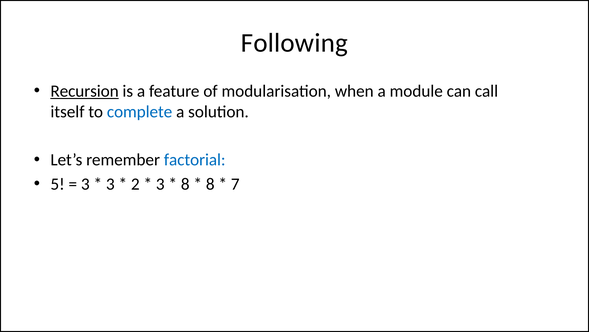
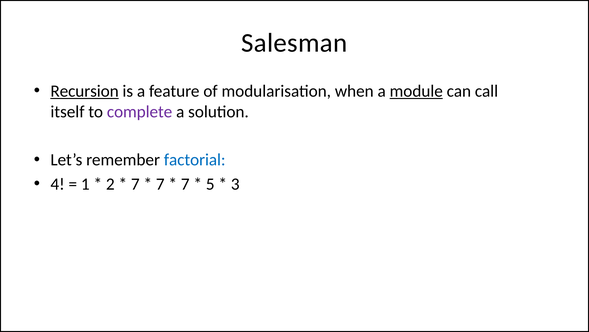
Following: Following -> Salesman
module underline: none -> present
complete colour: blue -> purple
5: 5 -> 4
3 at (85, 184): 3 -> 1
3 at (110, 184): 3 -> 2
2 at (135, 184): 2 -> 7
3 at (160, 184): 3 -> 7
8 at (185, 184): 8 -> 7
8 at (210, 184): 8 -> 5
7: 7 -> 3
